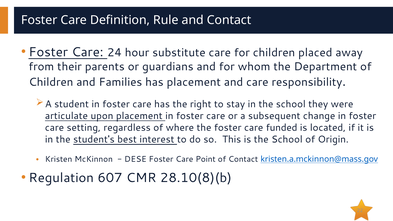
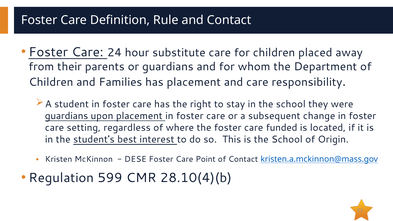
articulate at (66, 116): articulate -> guardians
607: 607 -> 599
28.10(8)(b: 28.10(8)(b -> 28.10(4)(b
